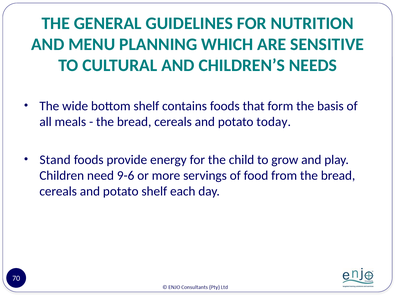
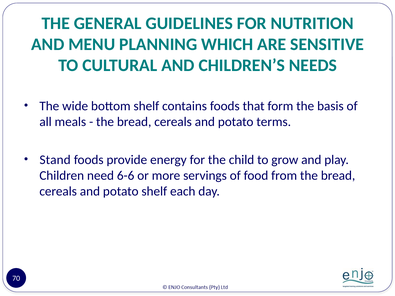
today: today -> terms
9-6: 9-6 -> 6-6
